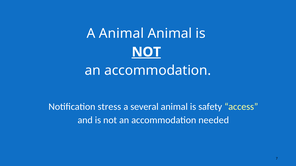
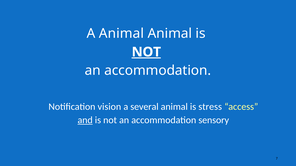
stress: stress -> vision
safety: safety -> stress
and underline: none -> present
needed: needed -> sensory
